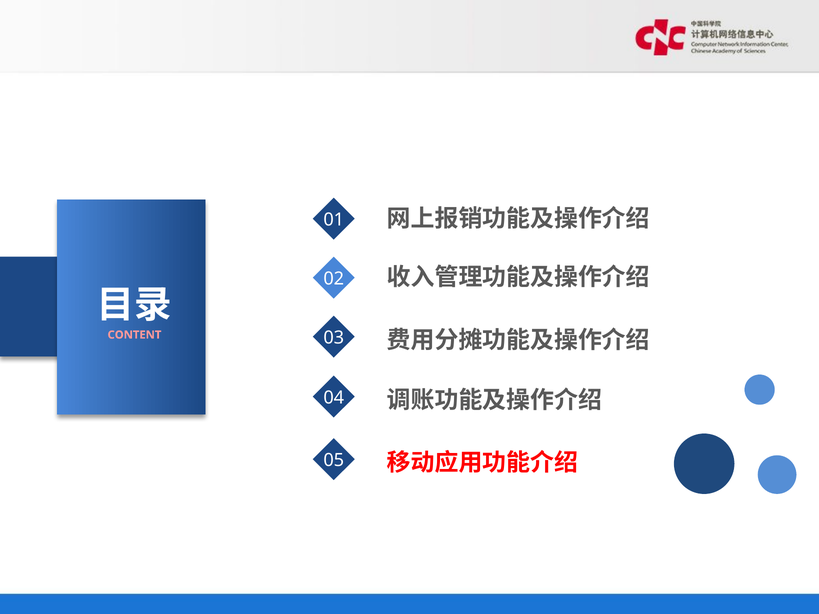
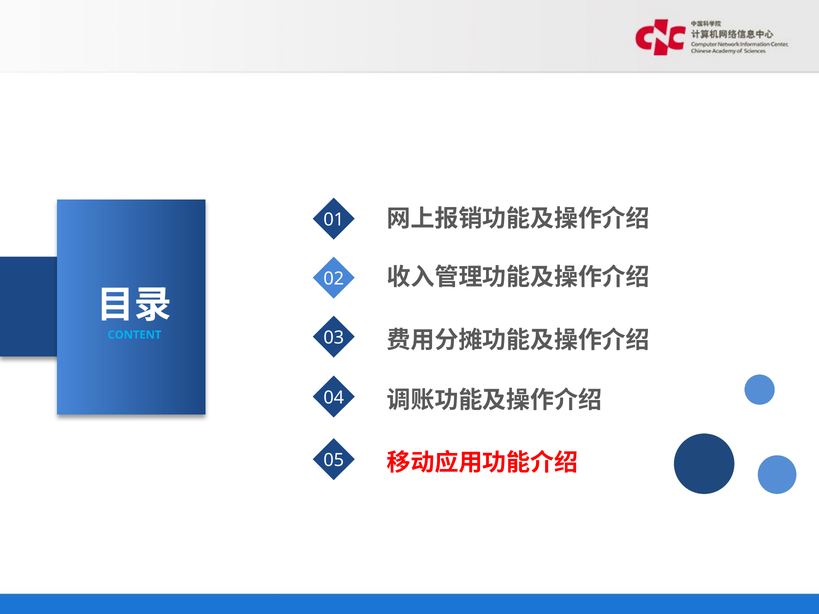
CONTENT colour: pink -> light blue
